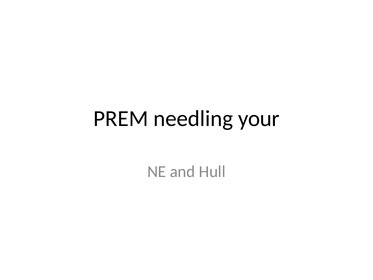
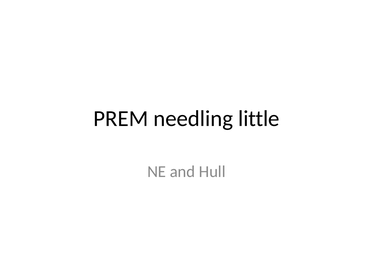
your: your -> little
